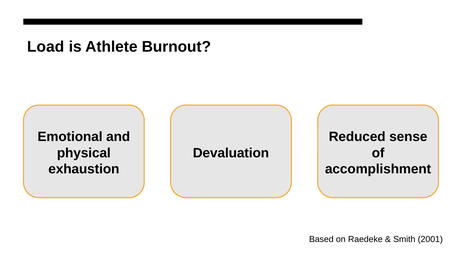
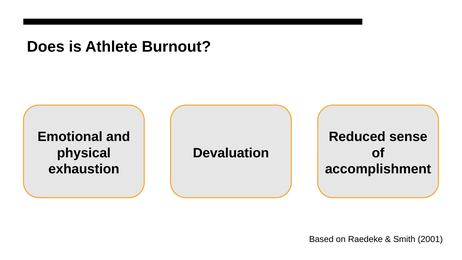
Load: Load -> Does
